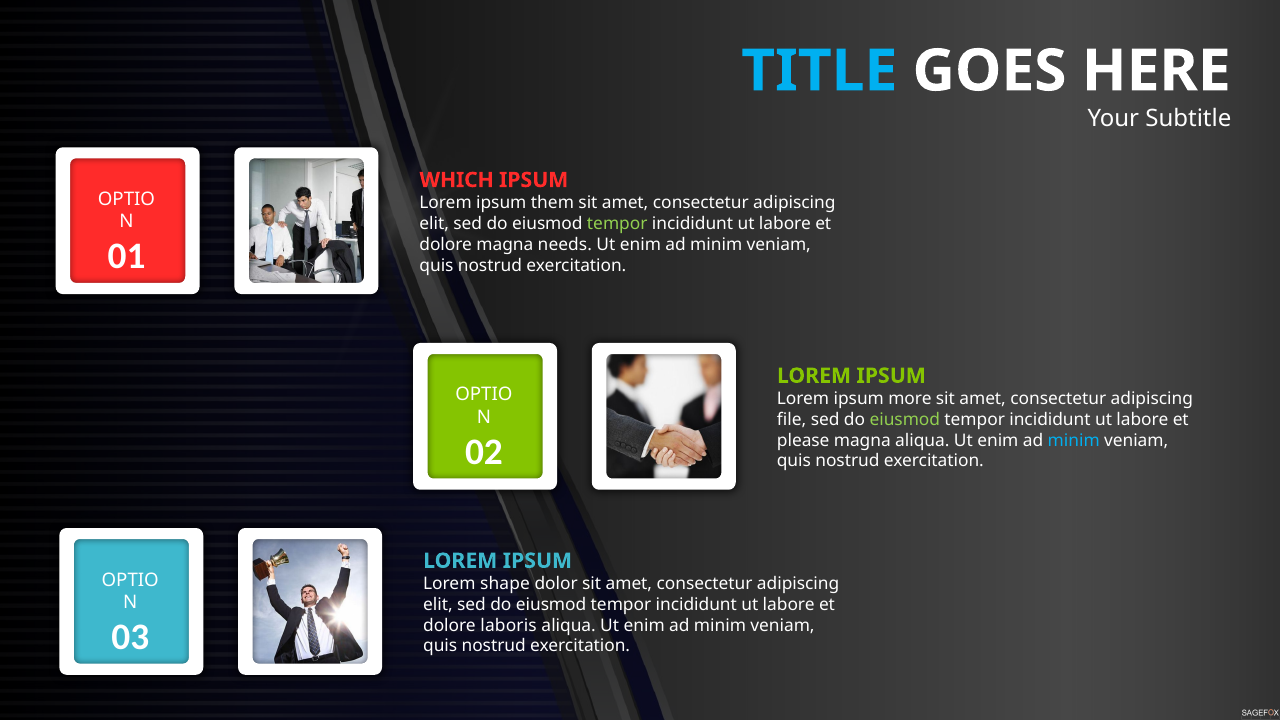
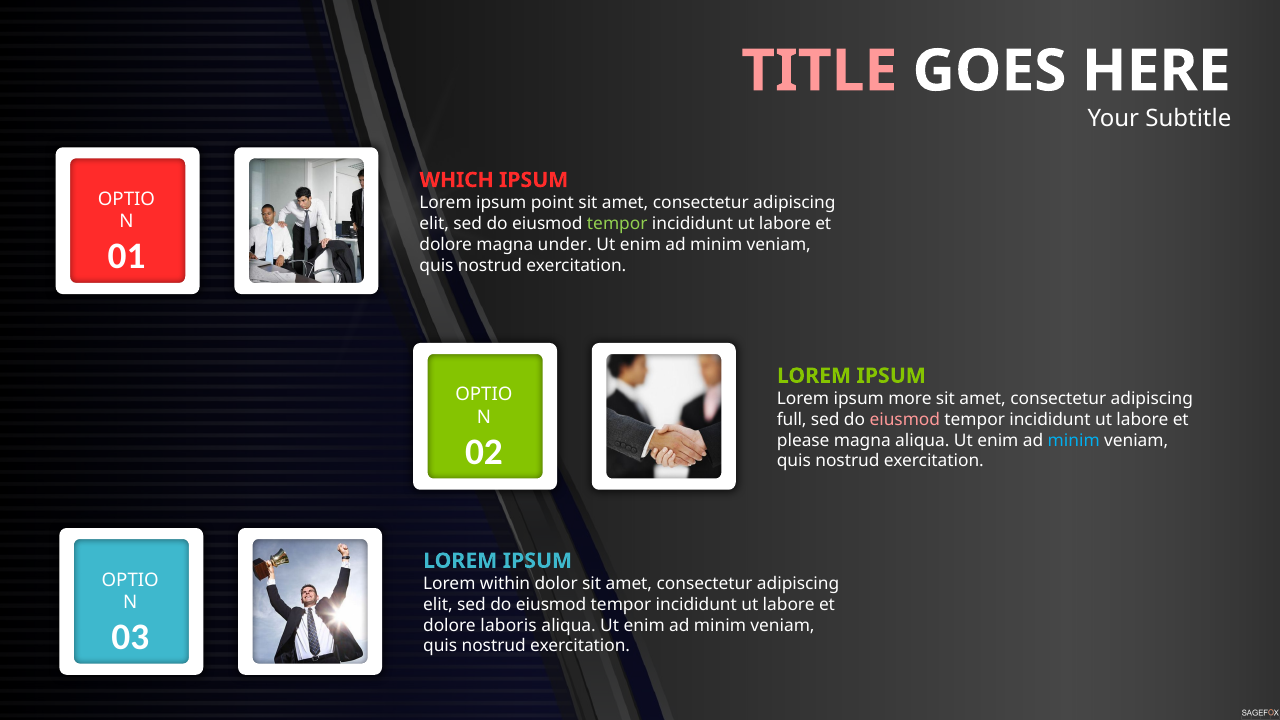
TITLE colour: light blue -> pink
them: them -> point
needs: needs -> under
file: file -> full
eiusmod at (905, 419) colour: light green -> pink
shape: shape -> within
